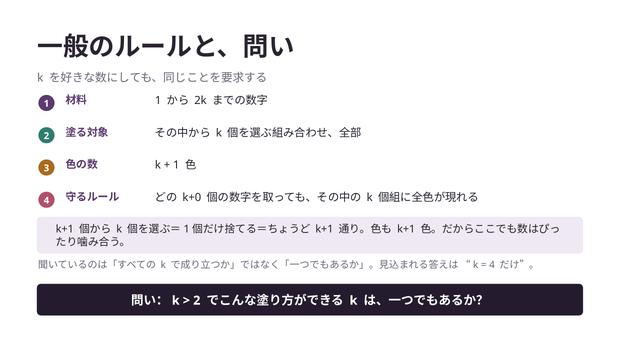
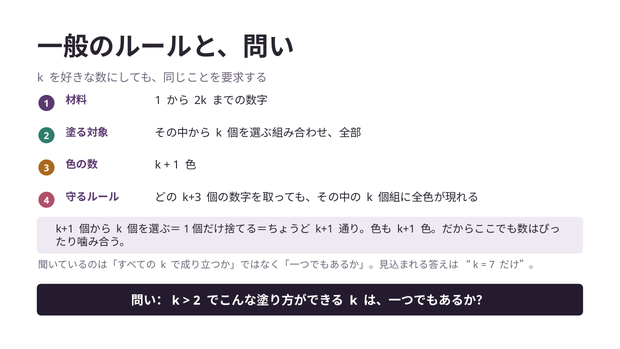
k+0: k+0 -> k+3
4 at (492, 265): 4 -> 7
